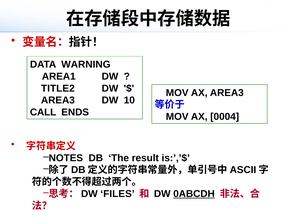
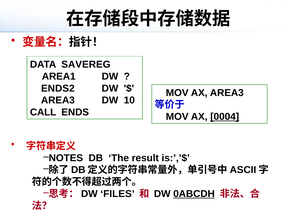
WARNING: WARNING -> SAVEREG
TITLE2: TITLE2 -> ENDS2
0004 underline: none -> present
